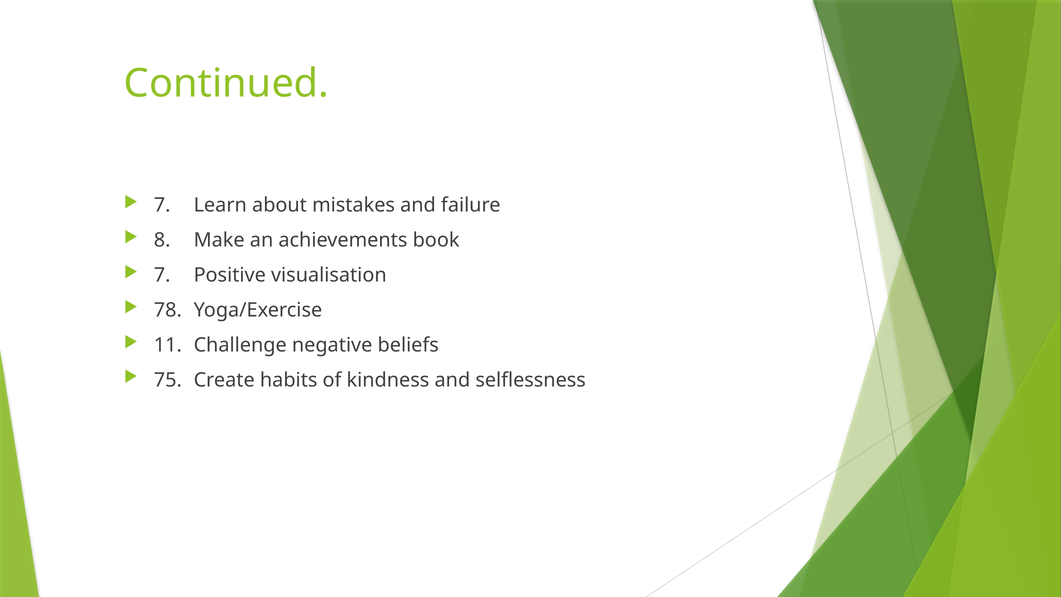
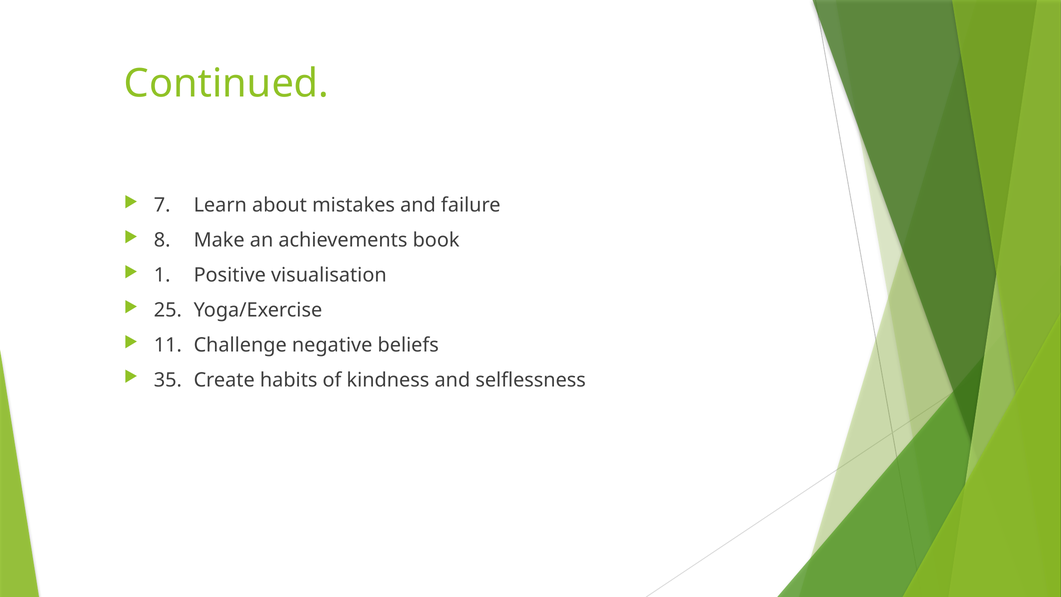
7 at (162, 275): 7 -> 1
78: 78 -> 25
75: 75 -> 35
